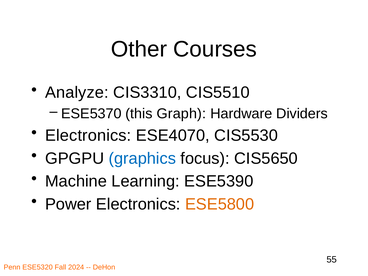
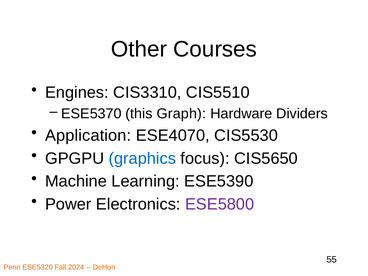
Analyze: Analyze -> Engines
Electronics at (88, 135): Electronics -> Application
ESE5800 colour: orange -> purple
